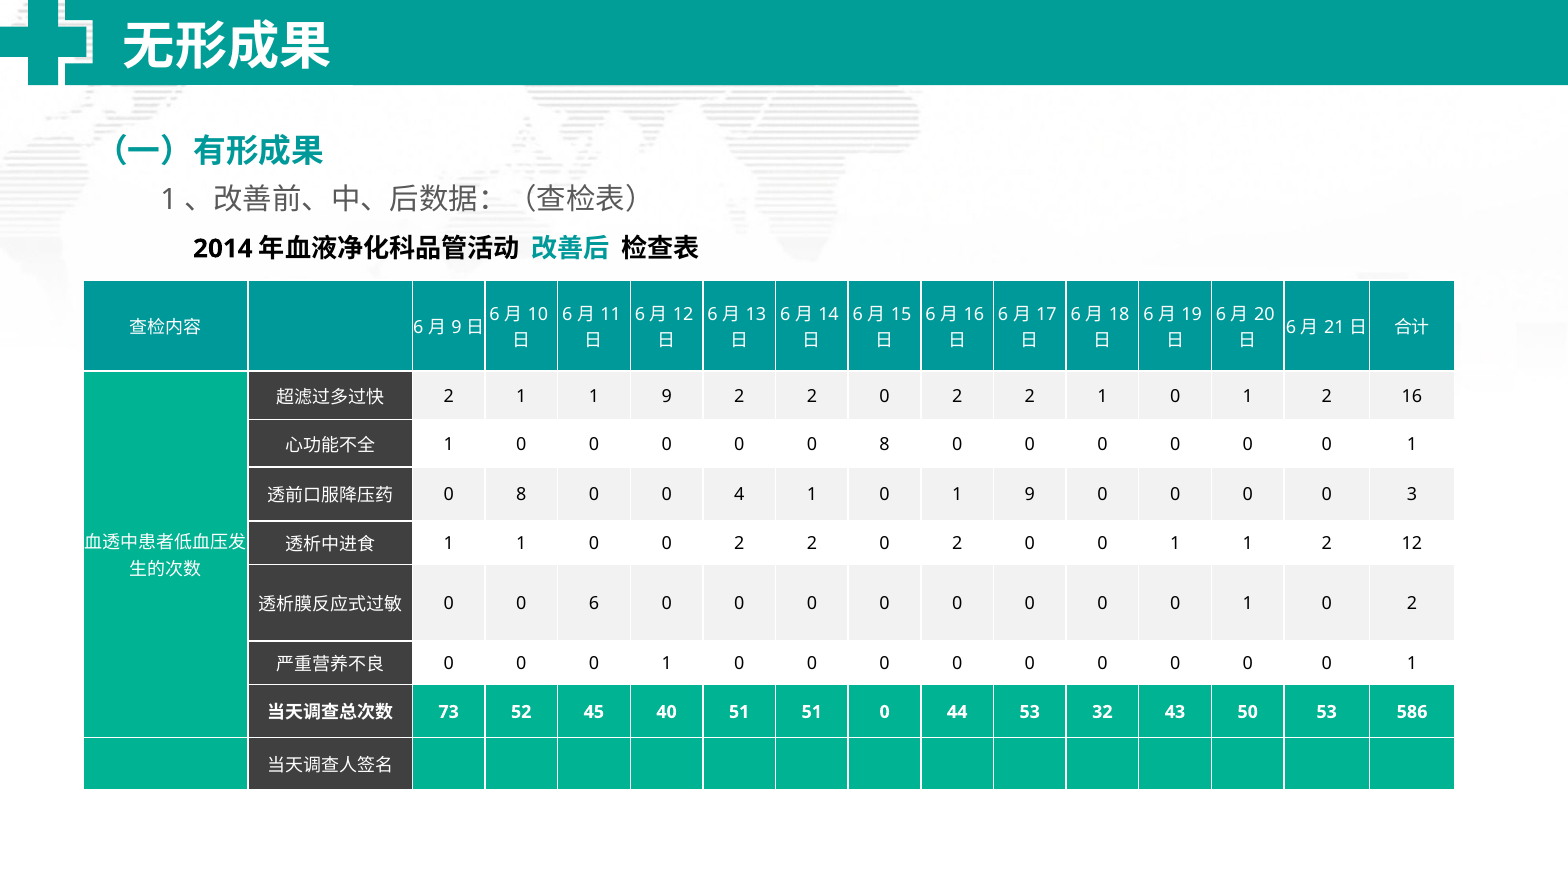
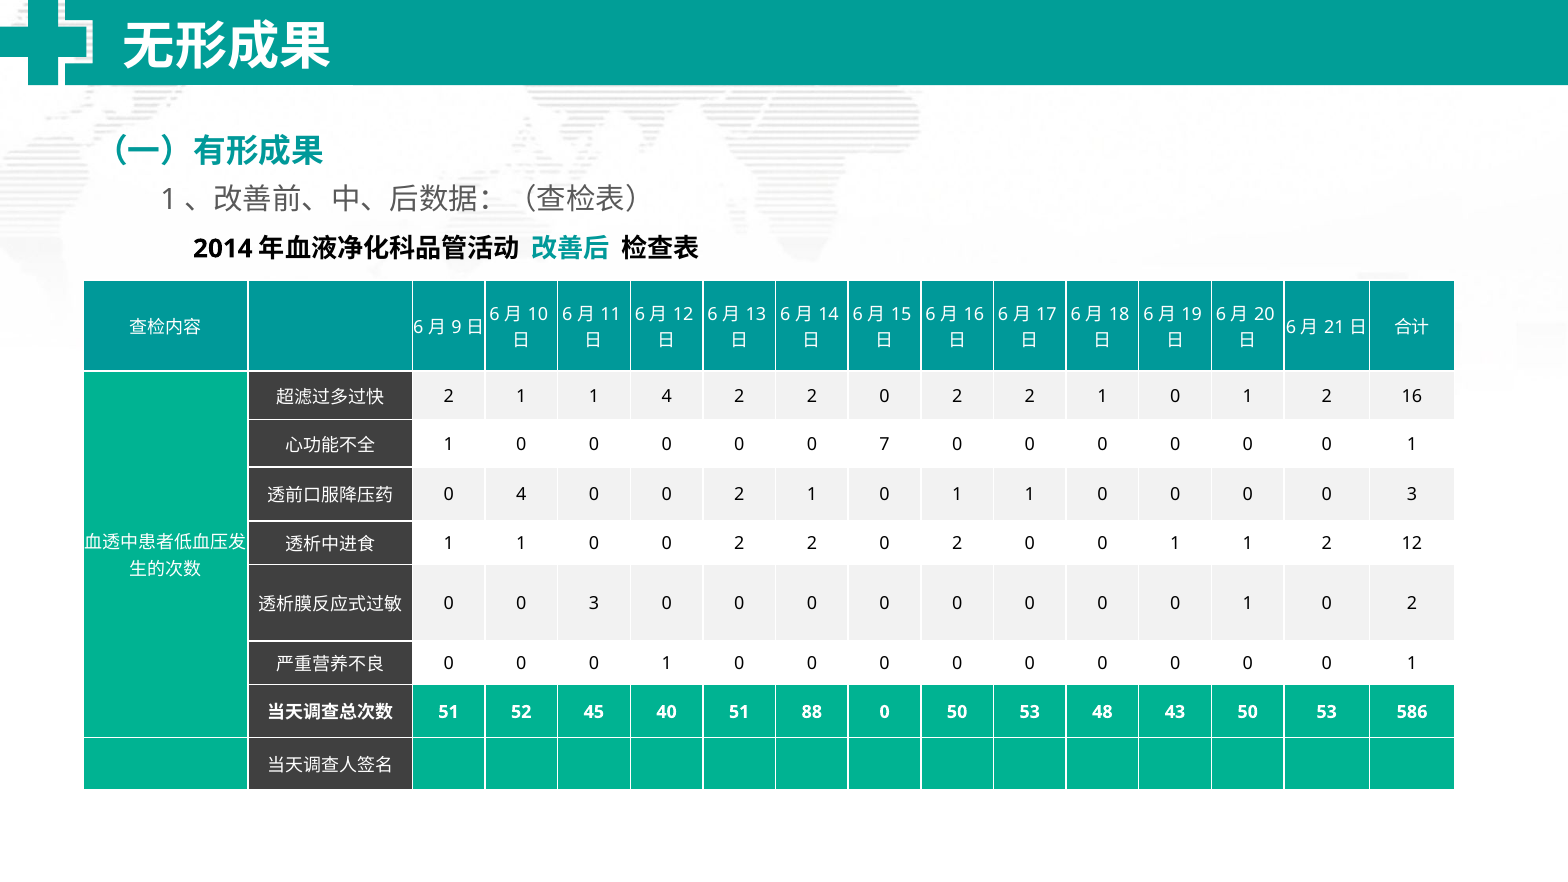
1 1 9: 9 -> 4
0 0 8: 8 -> 7
8 at (521, 495): 8 -> 4
4 at (739, 495): 4 -> 2
1 0 1 9: 9 -> 1
6 at (594, 604): 6 -> 3
73 at (449, 712): 73 -> 51
51 51: 51 -> 88
0 44: 44 -> 50
32: 32 -> 48
